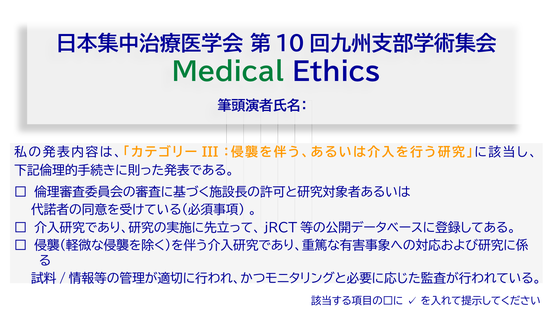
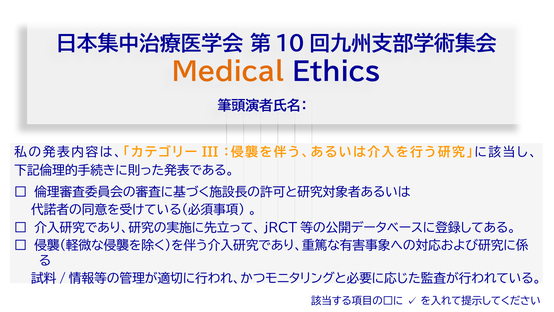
Medical colour: green -> orange
